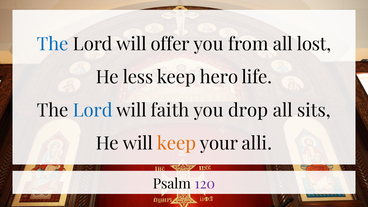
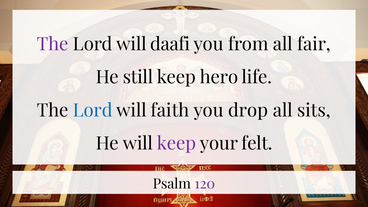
The at (53, 44) colour: blue -> purple
offer: offer -> daafi
lost: lost -> fair
less: less -> still
keep at (176, 144) colour: orange -> purple
alli: alli -> felt
